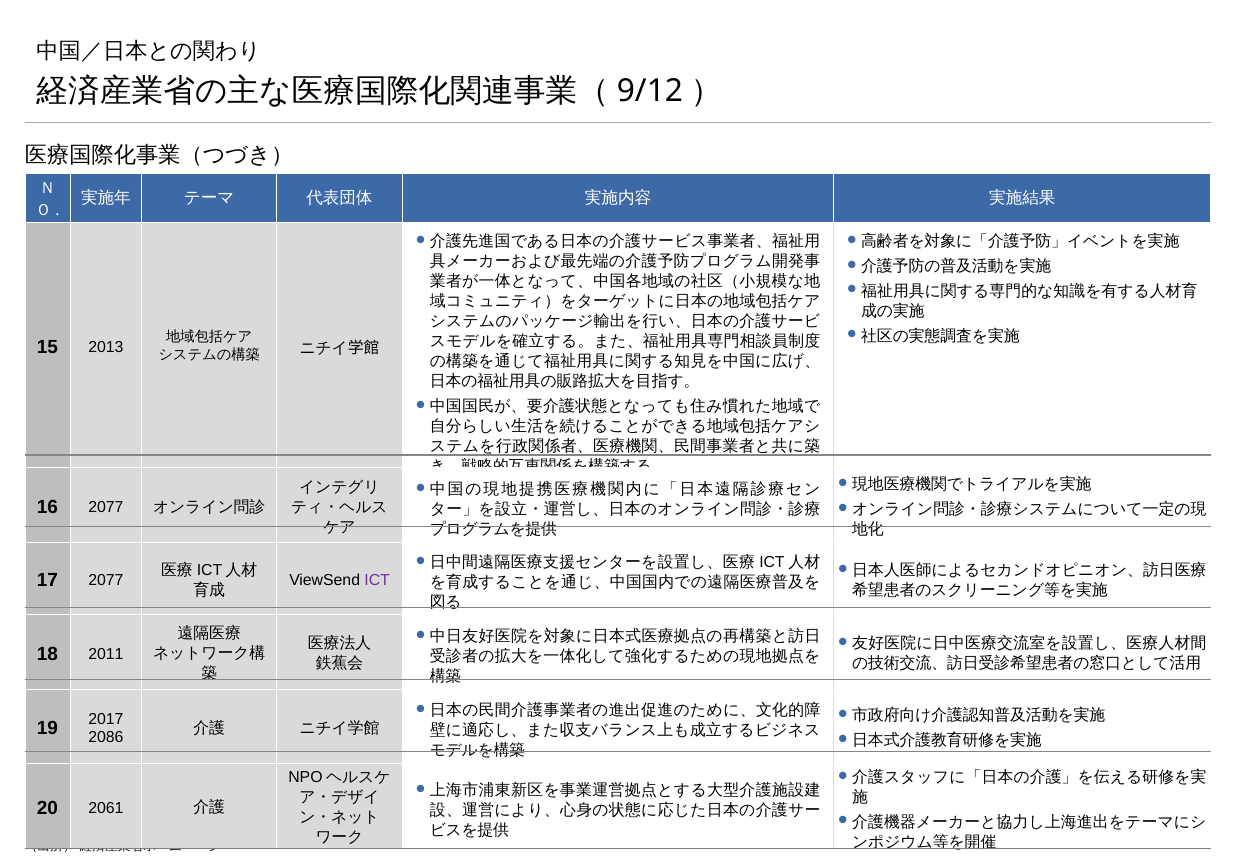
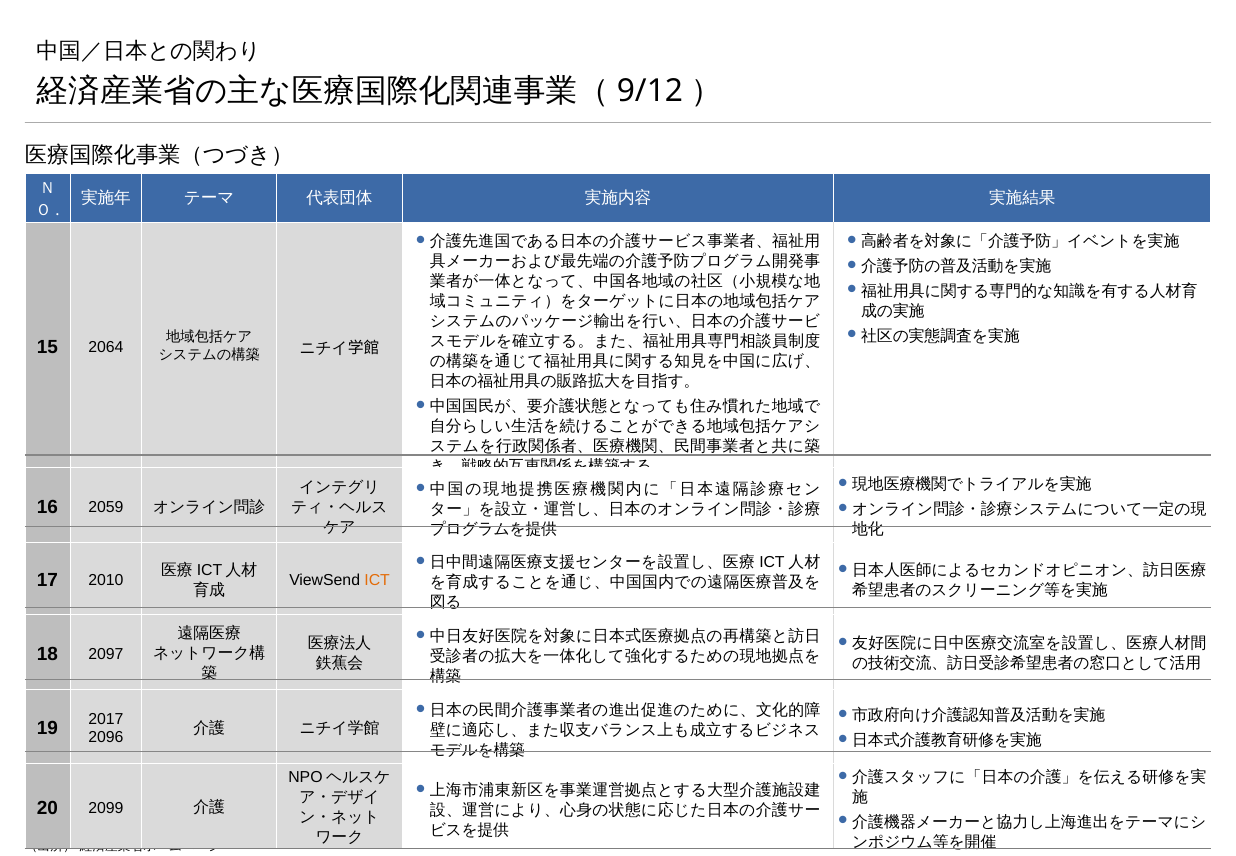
2013: 2013 -> 2064
16 2077: 2077 -> 2059
17 2077: 2077 -> 2010
ICT colour: purple -> orange
2011: 2011 -> 2097
2086: 2086 -> 2096
2061: 2061 -> 2099
